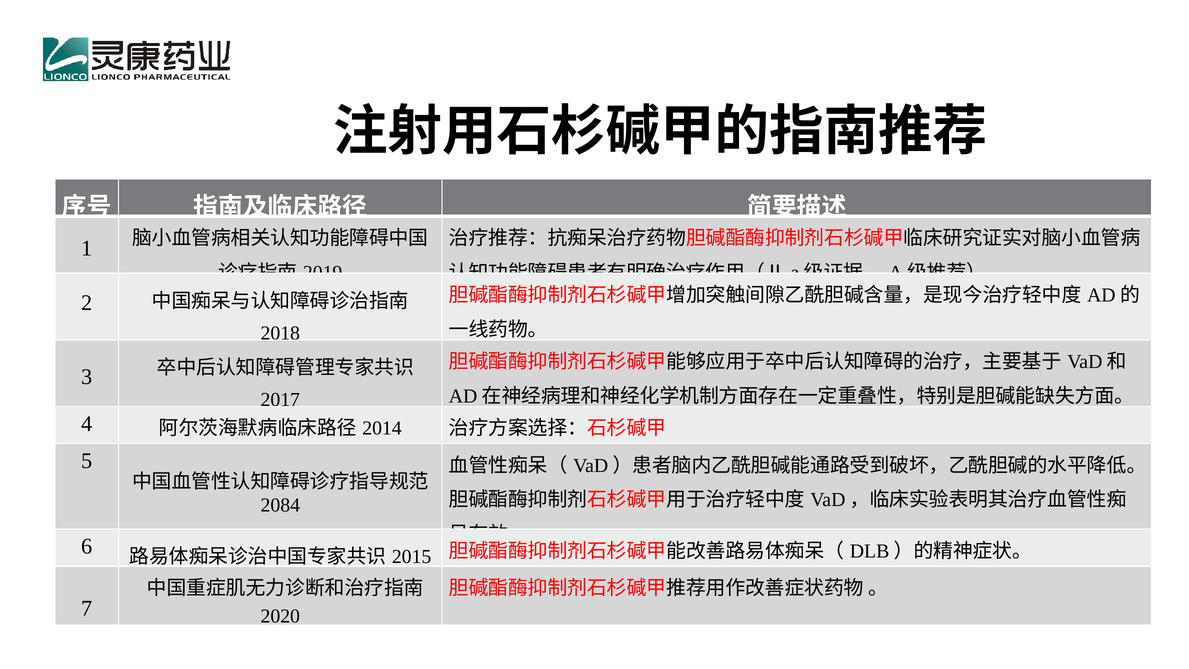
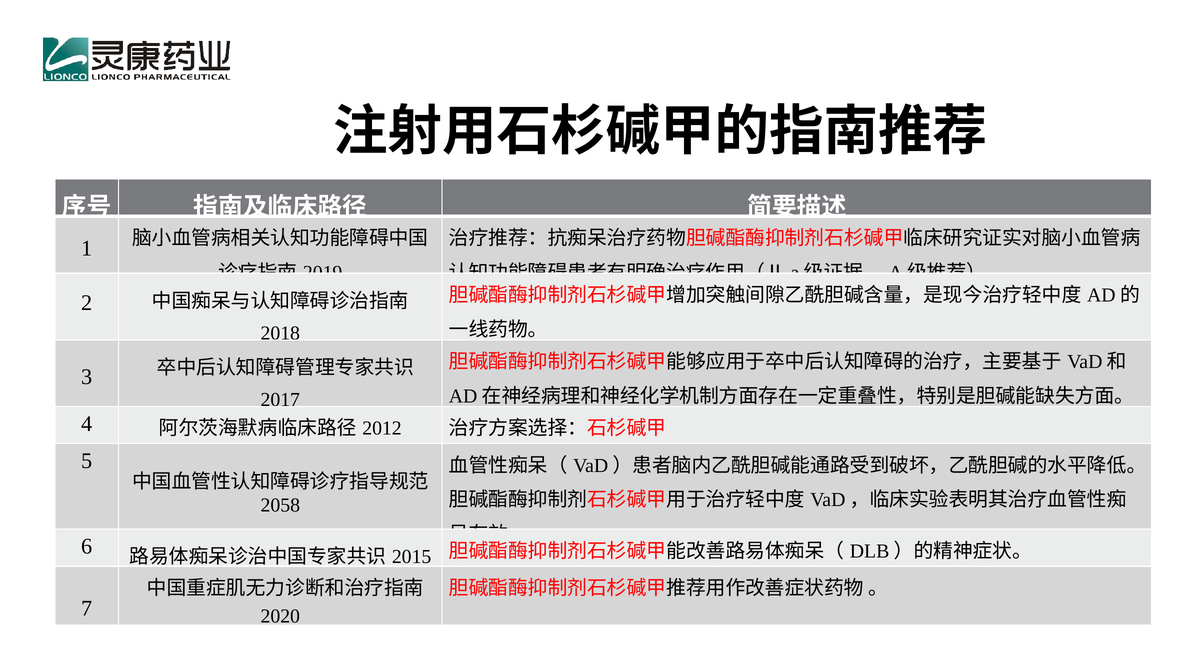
2014: 2014 -> 2012
2084: 2084 -> 2058
